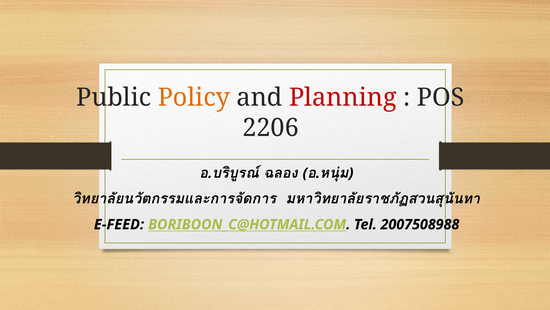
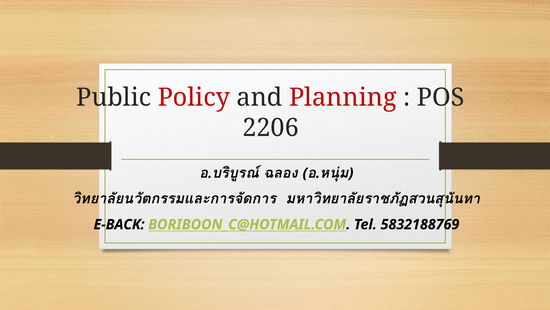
Policy colour: orange -> red
E-FEED: E-FEED -> E-BACK
2007508988: 2007508988 -> 5832188769
